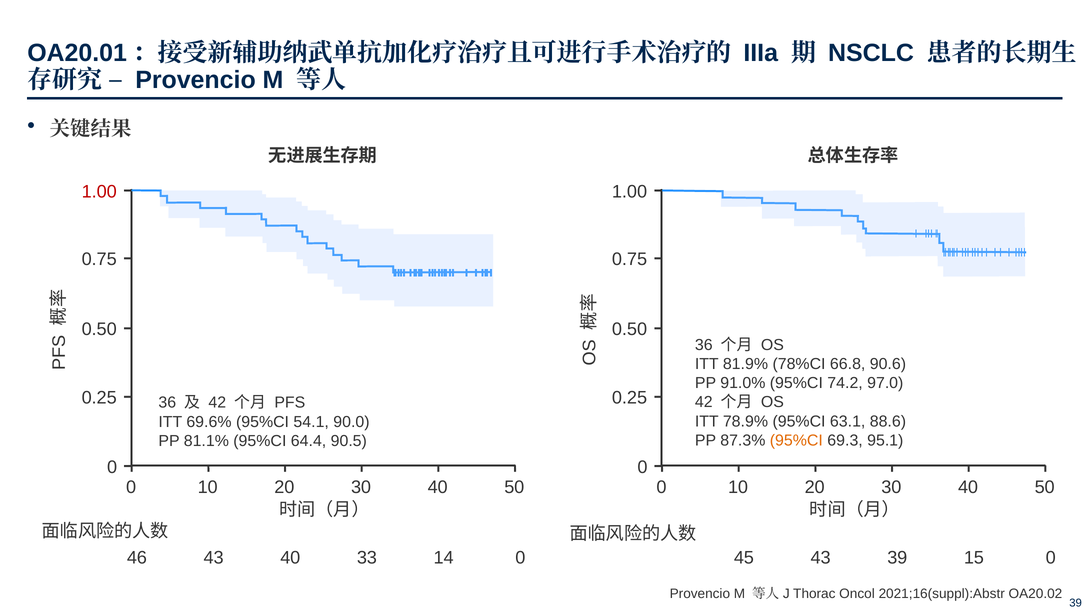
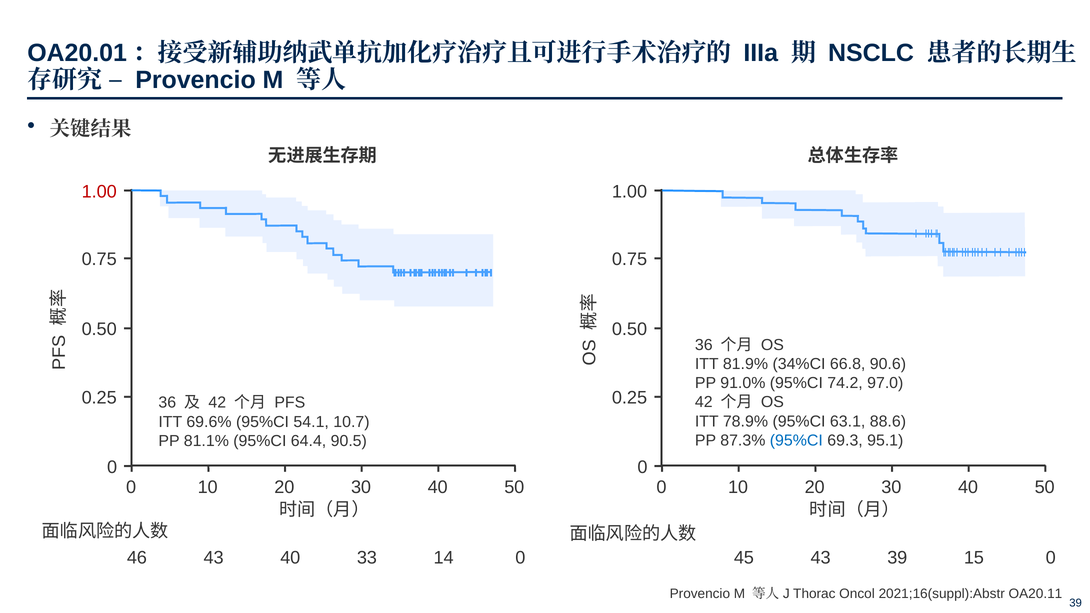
78%CI: 78%CI -> 34%CI
90.0: 90.0 -> 10.7
95%CI at (796, 440) colour: orange -> blue
OA20.02: OA20.02 -> OA20.11
